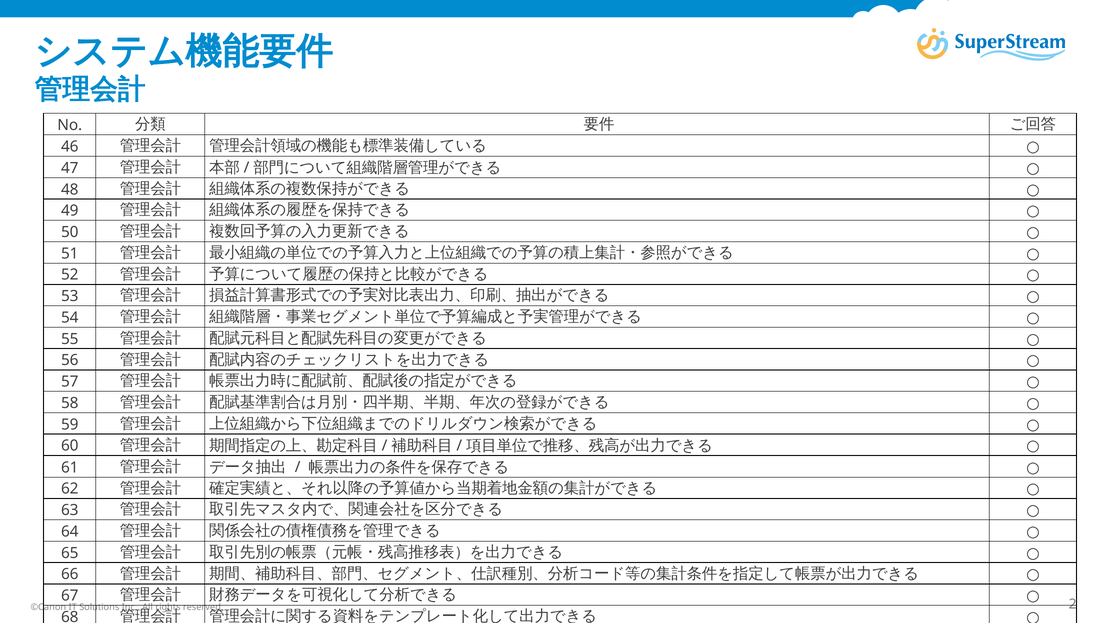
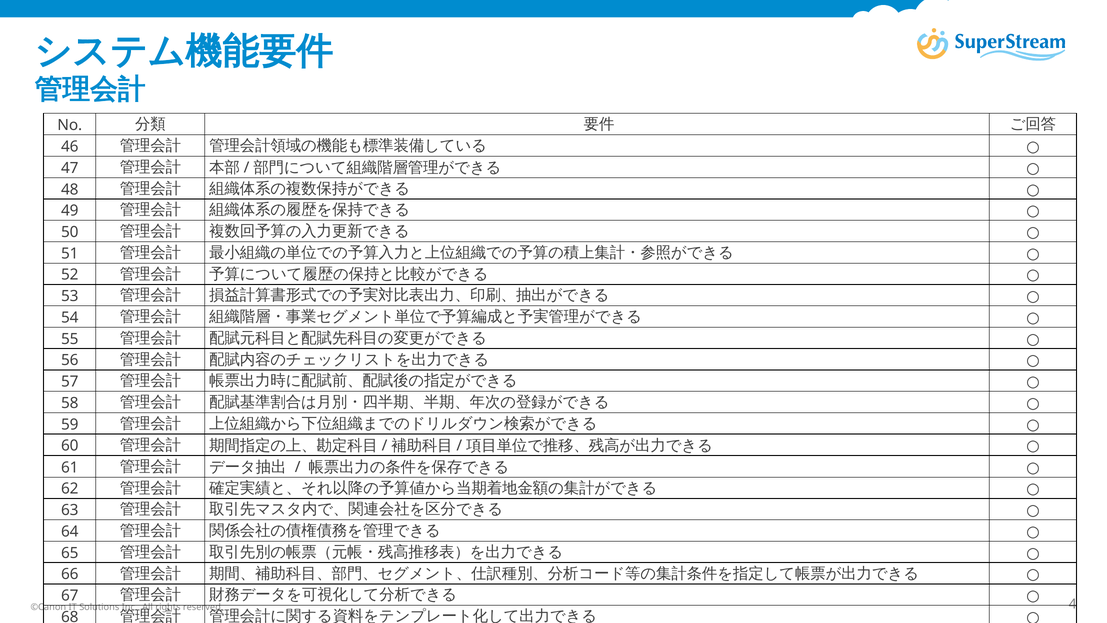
2: 2 -> 4
